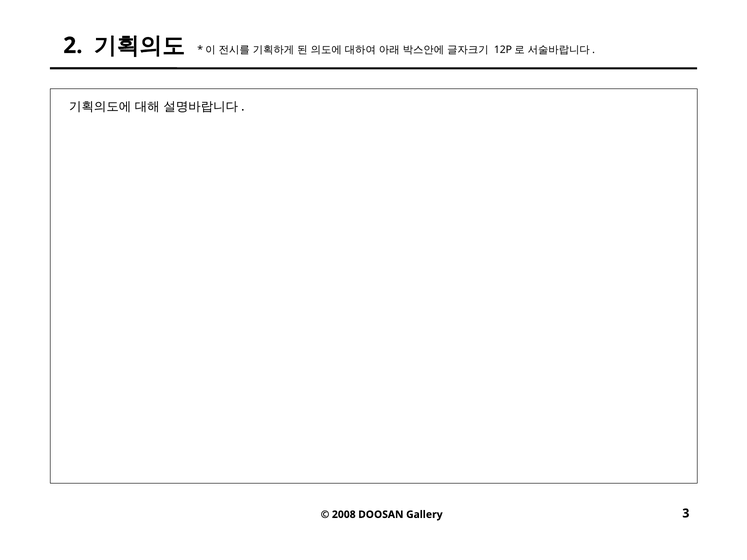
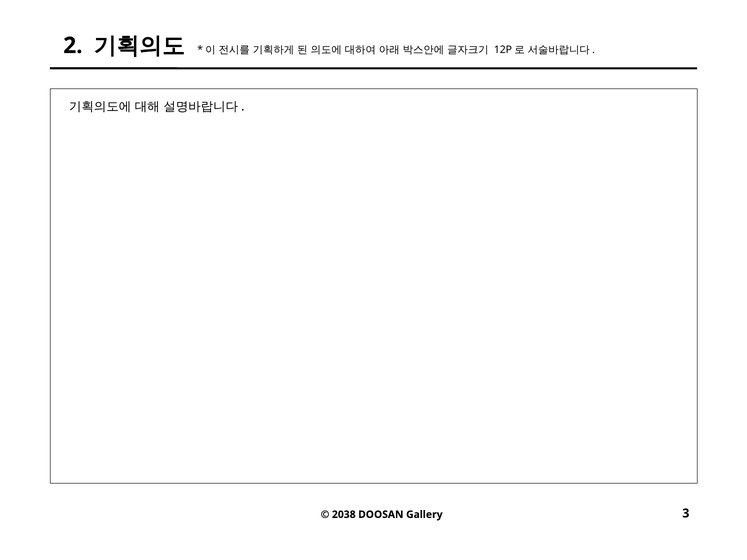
2008: 2008 -> 2038
